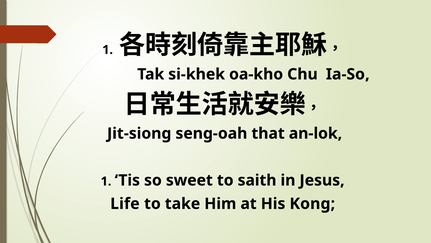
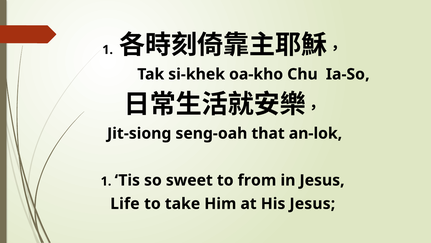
saith: saith -> from
His Kong: Kong -> Jesus
